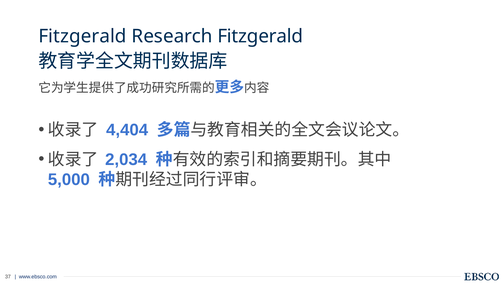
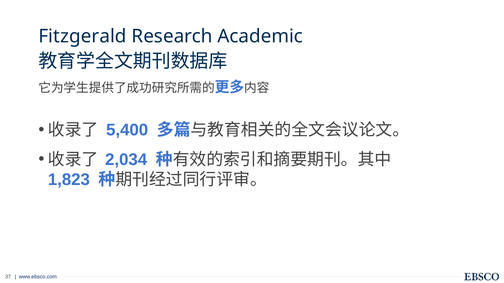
Research Fitzgerald: Fitzgerald -> Academic
4,404: 4,404 -> 5,400
5,000: 5,000 -> 1,823
